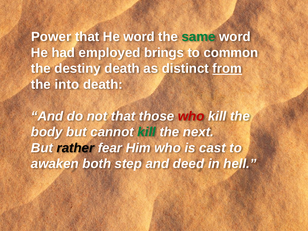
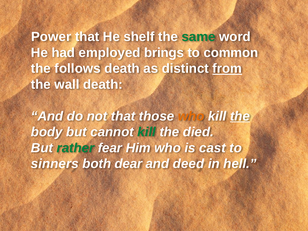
He word: word -> shelf
destiny: destiny -> follows
into: into -> wall
who at (191, 116) colour: red -> orange
the at (240, 116) underline: none -> present
next: next -> died
rather colour: black -> green
awaken: awaken -> sinners
step: step -> dear
